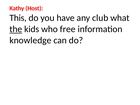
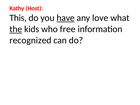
have underline: none -> present
club: club -> love
knowledge: knowledge -> recognized
